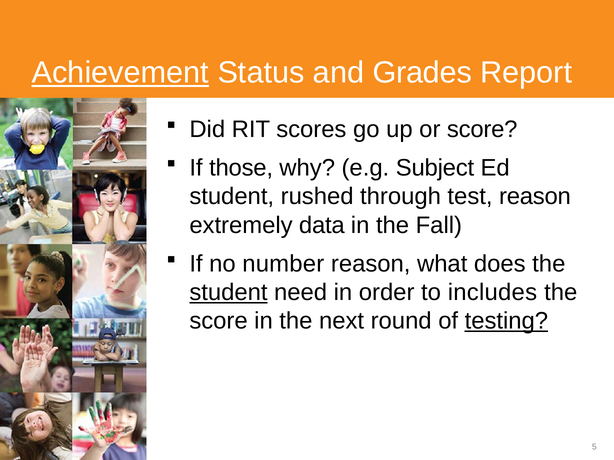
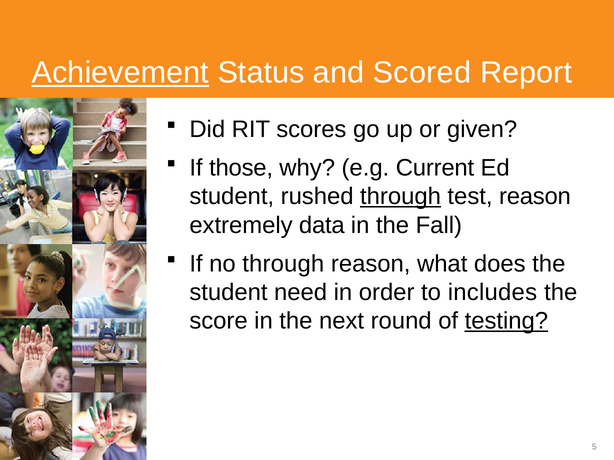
Grades: Grades -> Scored
or score: score -> given
Subject: Subject -> Current
through at (401, 197) underline: none -> present
no number: number -> through
student at (228, 293) underline: present -> none
